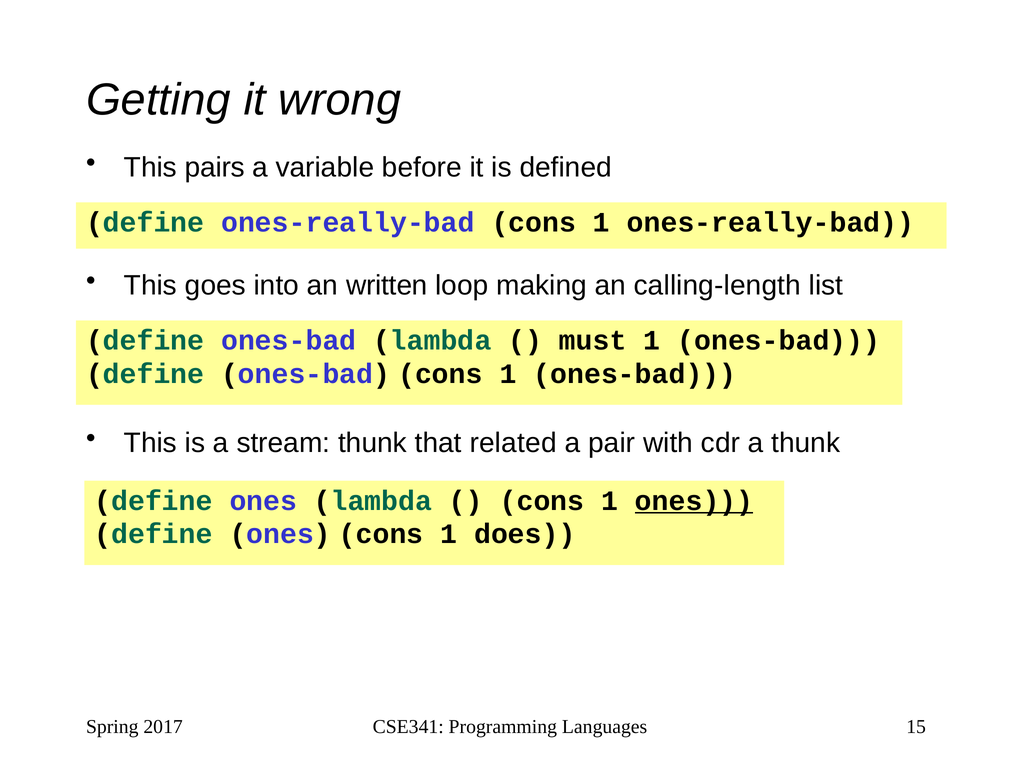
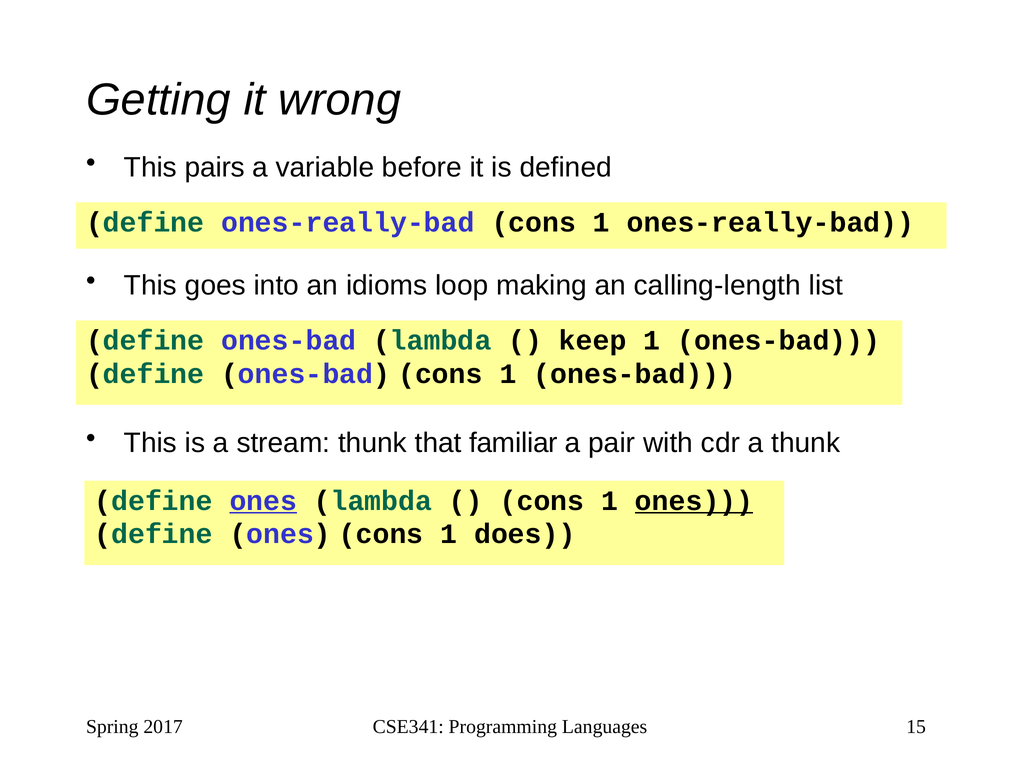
written: written -> idioms
must: must -> keep
related: related -> familiar
ones at (263, 501) underline: none -> present
